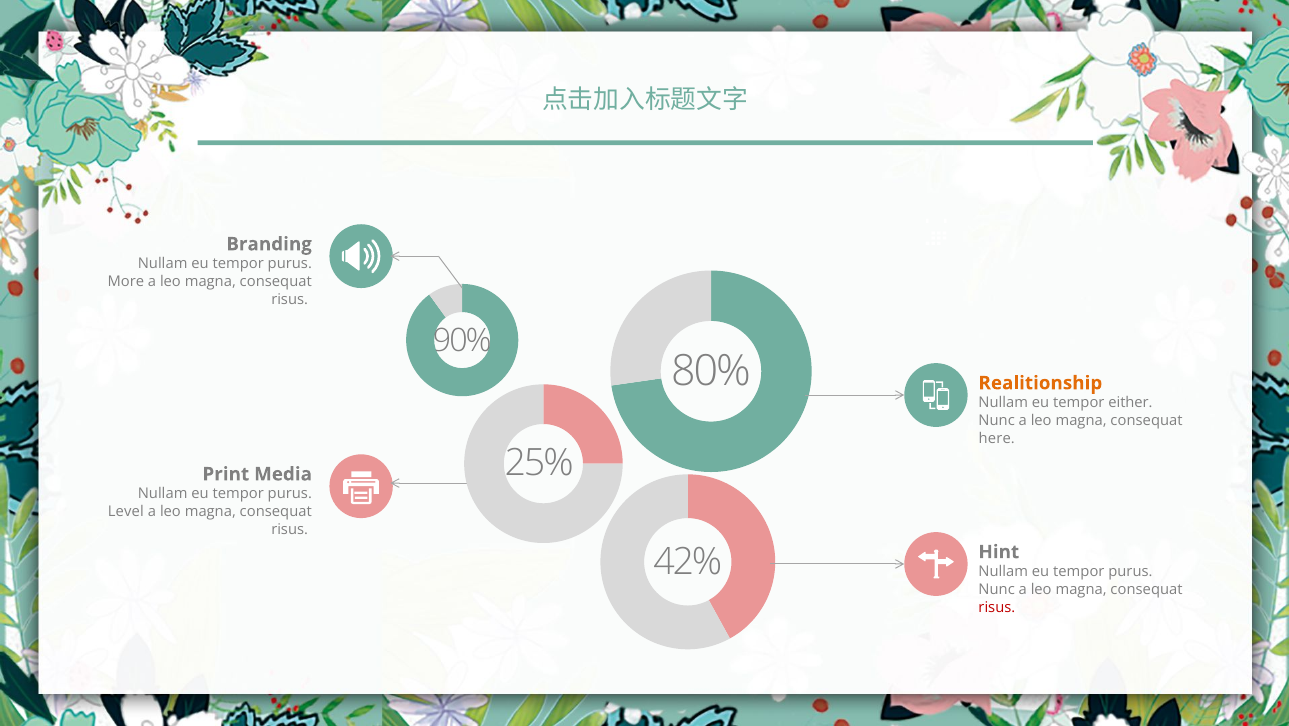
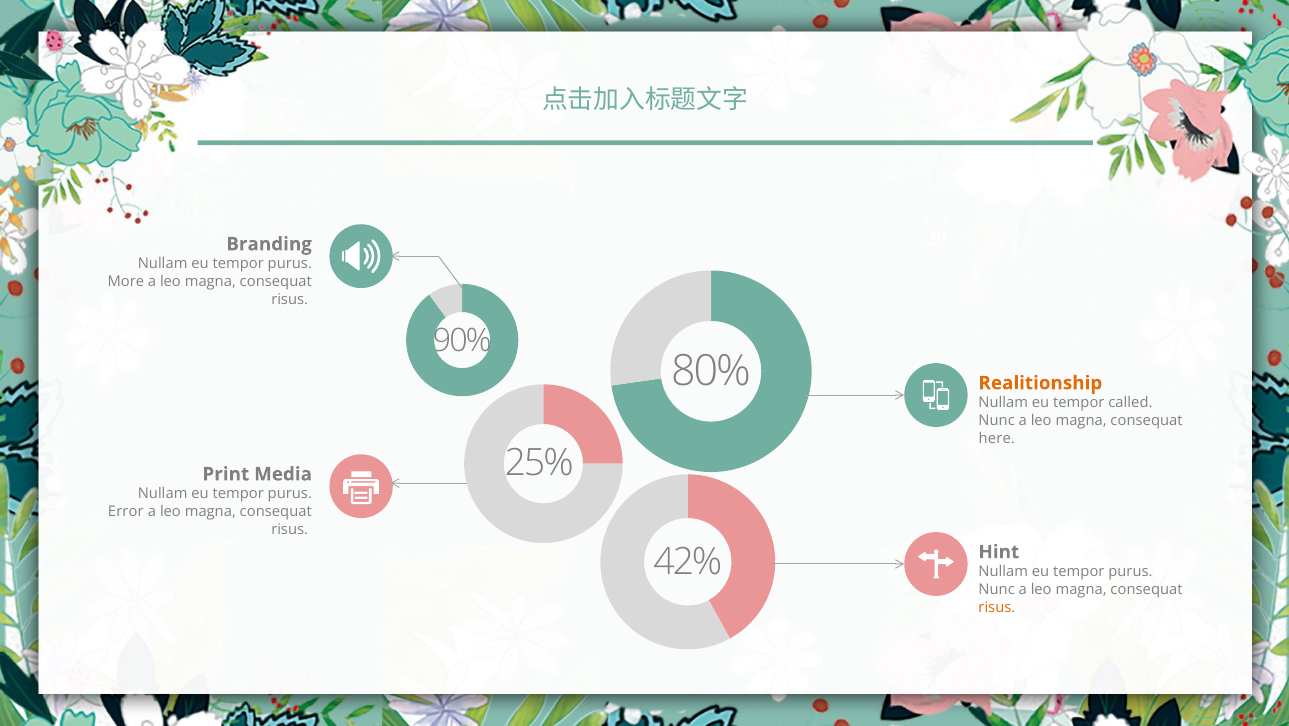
either: either -> called
Level: Level -> Error
risus at (997, 607) colour: red -> orange
